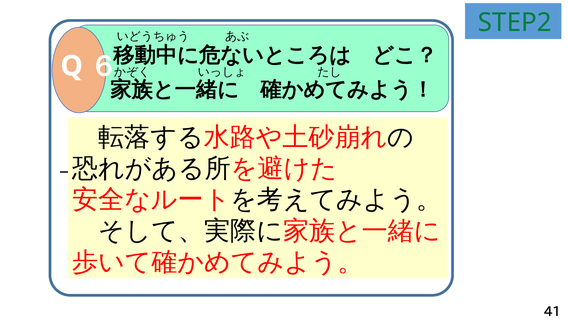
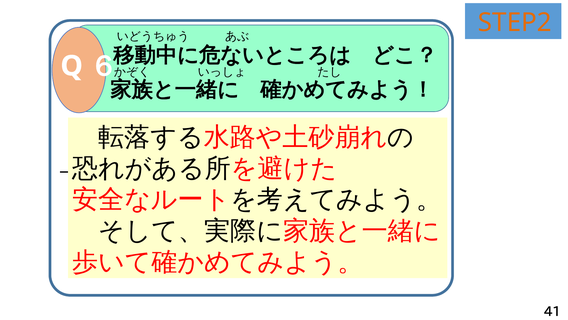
STEP2 colour: green -> orange
